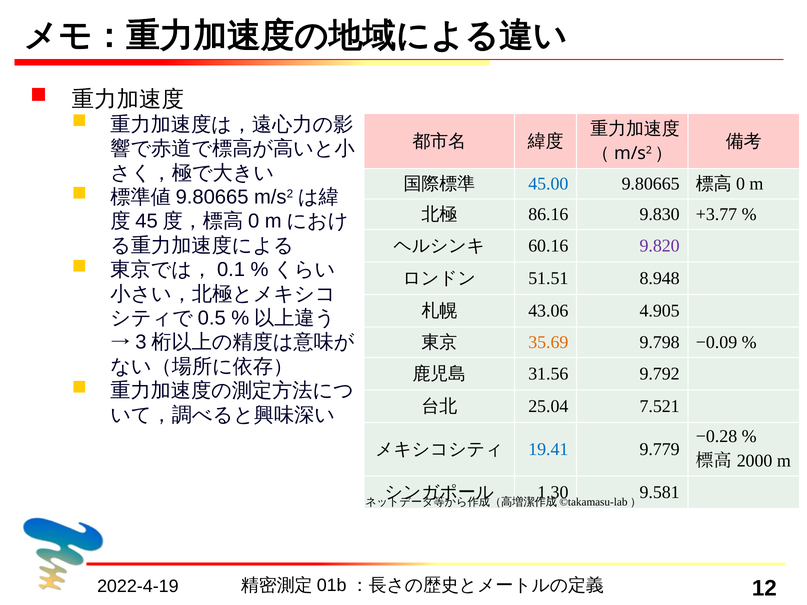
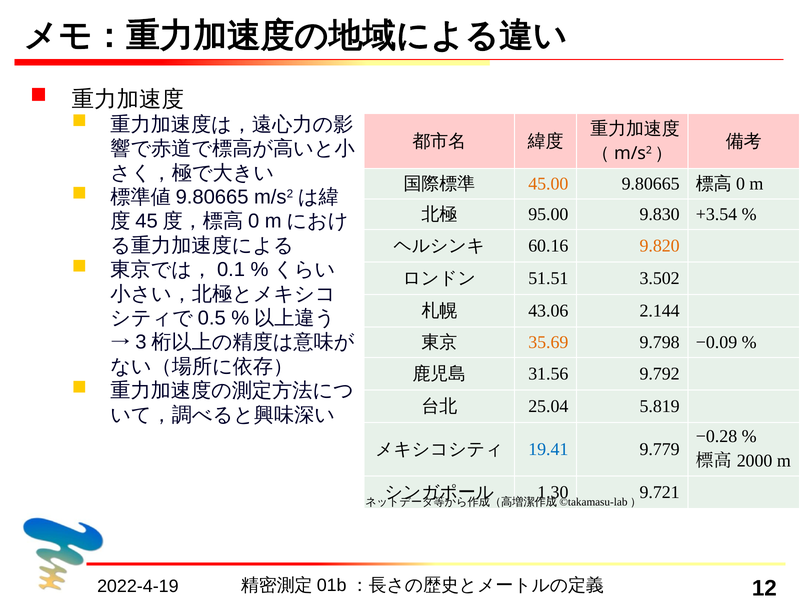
45.00 colour: blue -> orange
86.16: 86.16 -> 95.00
+3.77: +3.77 -> +3.54
9.820 colour: purple -> orange
8.948: 8.948 -> 3.502
4.905: 4.905 -> 2.144
7.521: 7.521 -> 5.819
9.581: 9.581 -> 9.721
